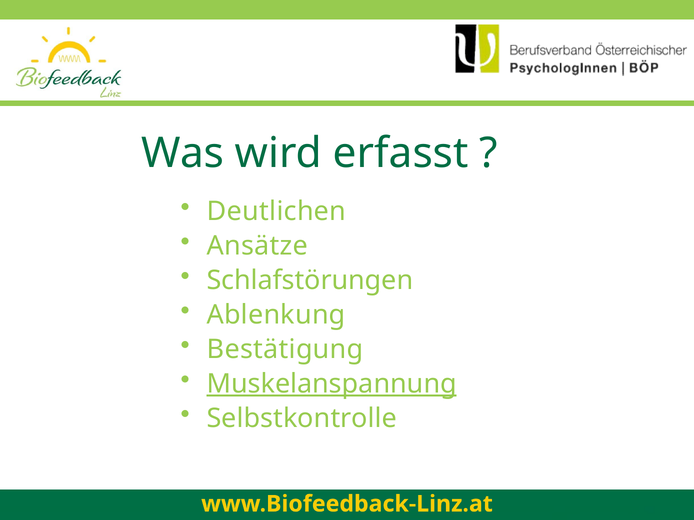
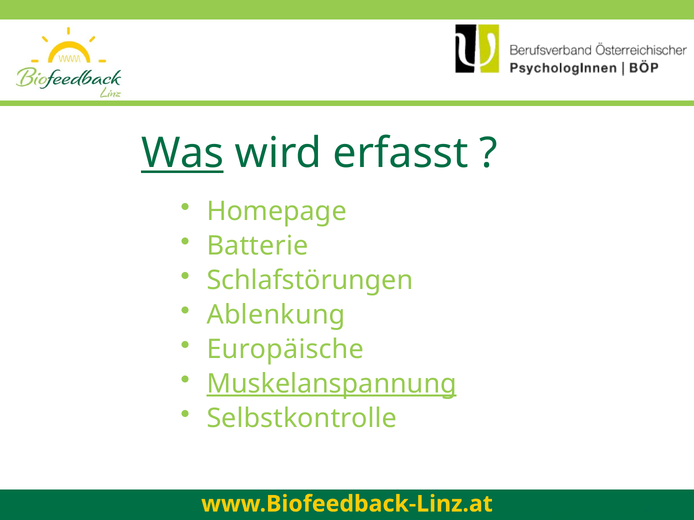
Was underline: none -> present
Deutlichen: Deutlichen -> Homepage
Ansätze: Ansätze -> Batterie
Bestätigung: Bestätigung -> Europäische
